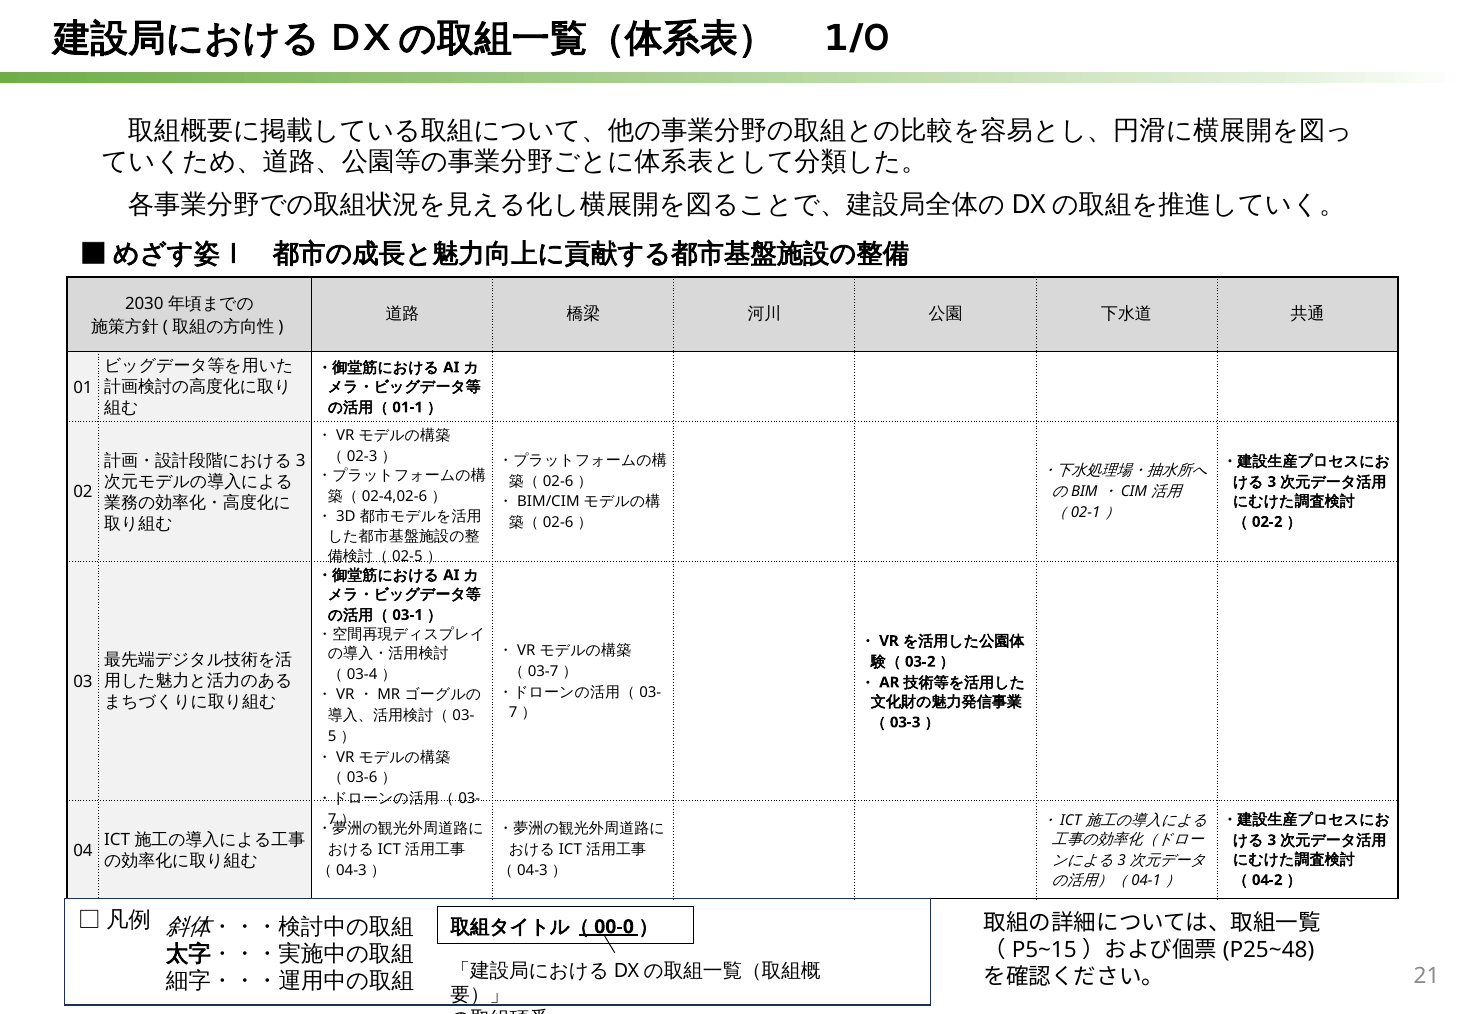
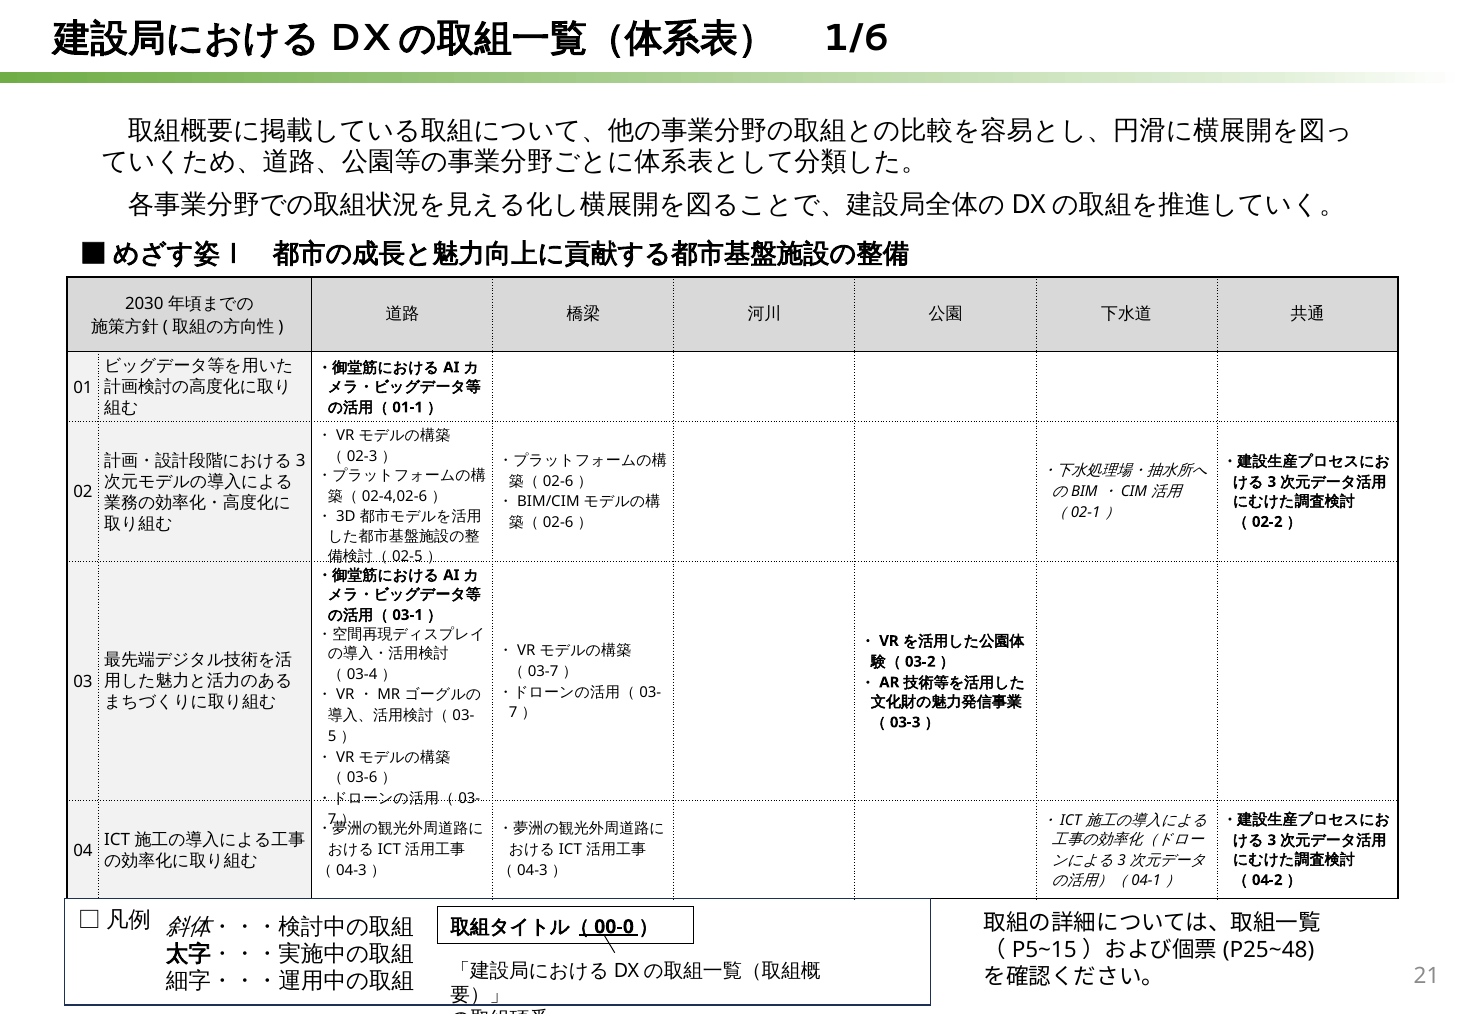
1/0: 1/0 -> 1/6
